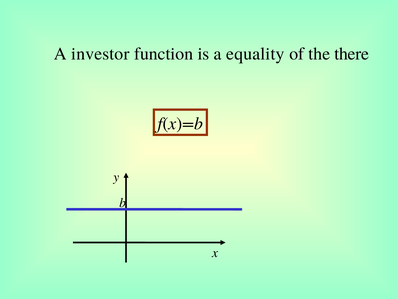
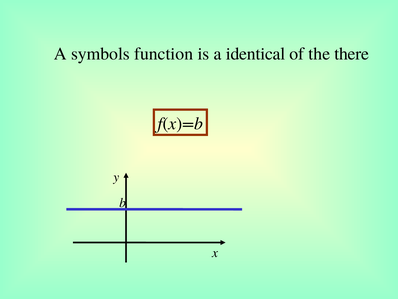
investor: investor -> symbols
equality: equality -> identical
